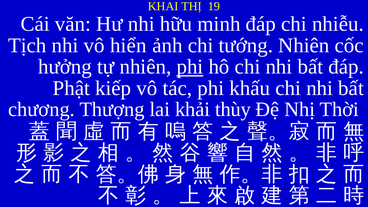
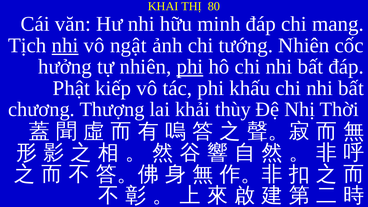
19: 19 -> 80
nhiễu: nhiễu -> mang
nhi at (65, 45) underline: none -> present
hiển: hiển -> ngật
